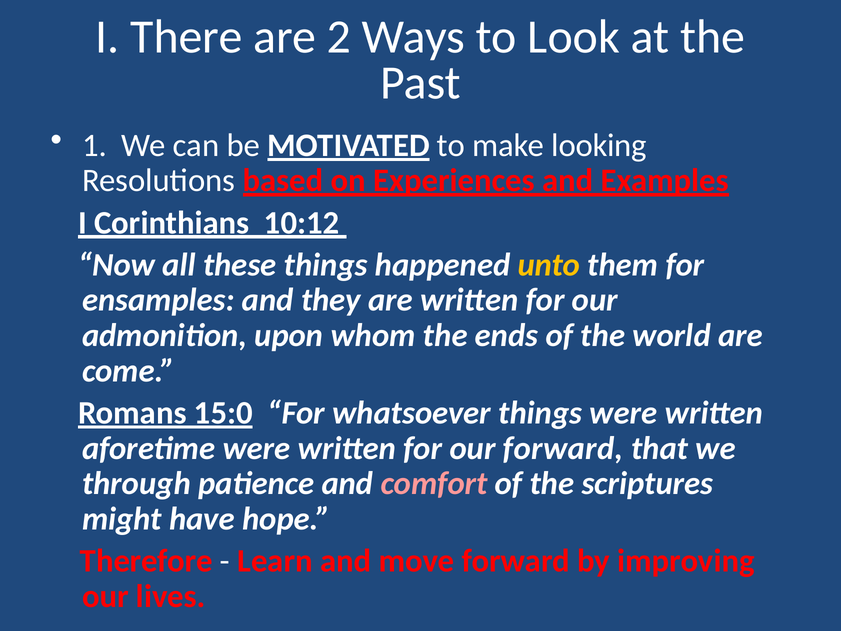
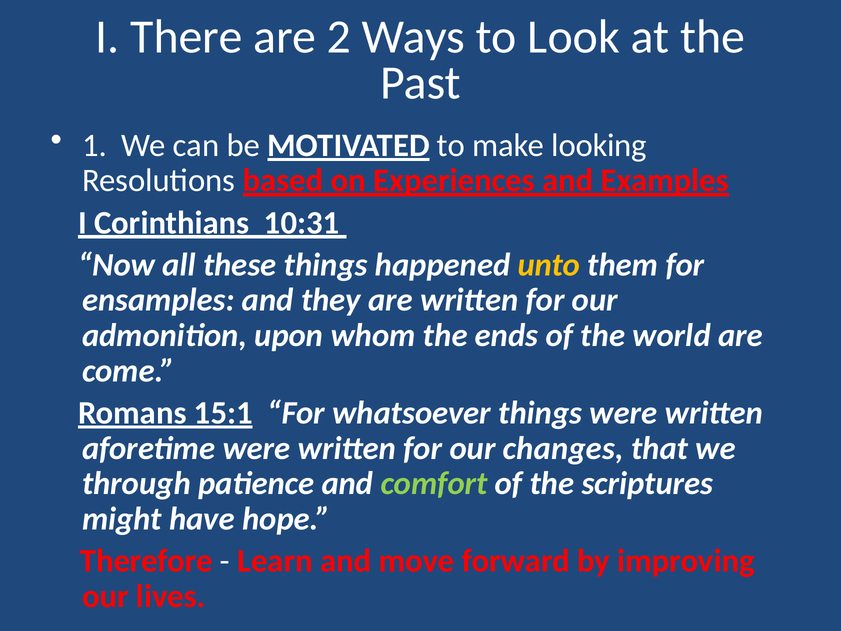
10:12: 10:12 -> 10:31
15:0: 15:0 -> 15:1
our forward: forward -> changes
comfort colour: pink -> light green
